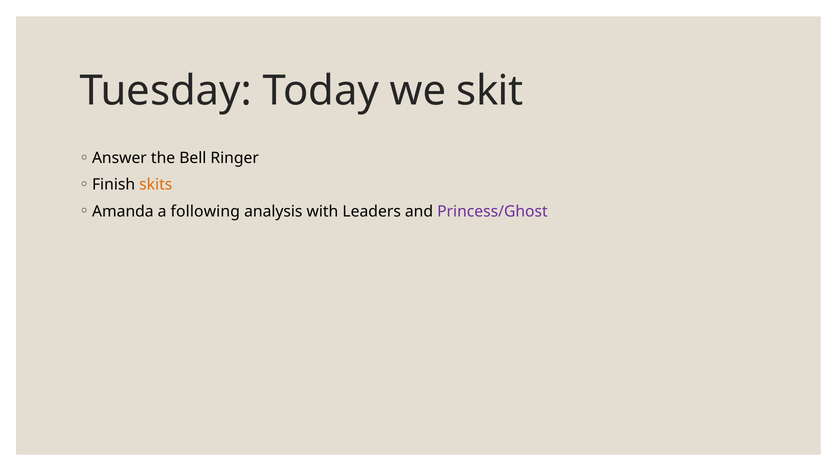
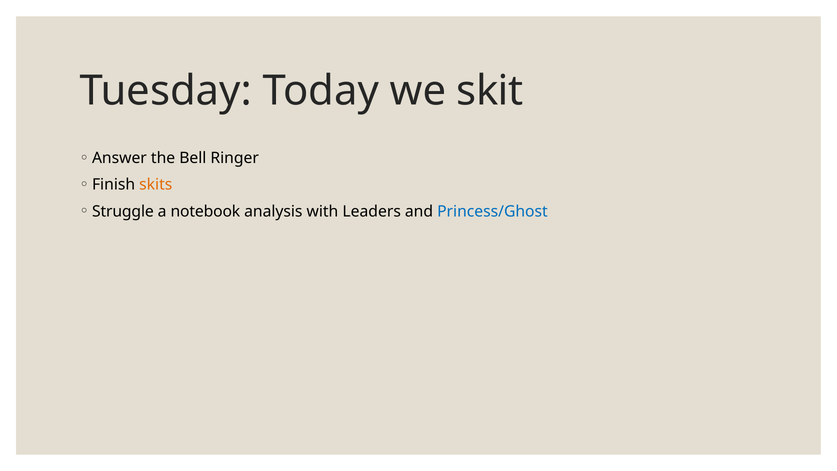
Amanda: Amanda -> Struggle
following: following -> notebook
Princess/Ghost colour: purple -> blue
